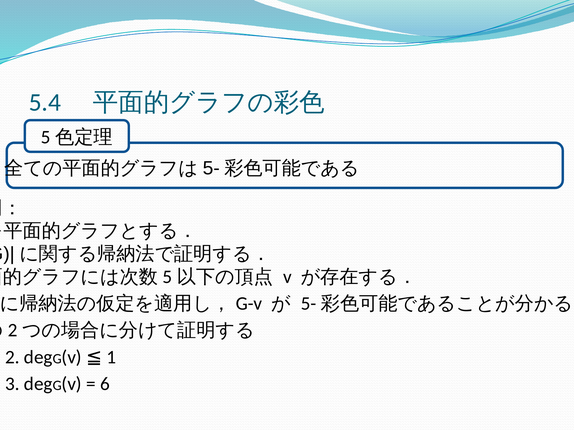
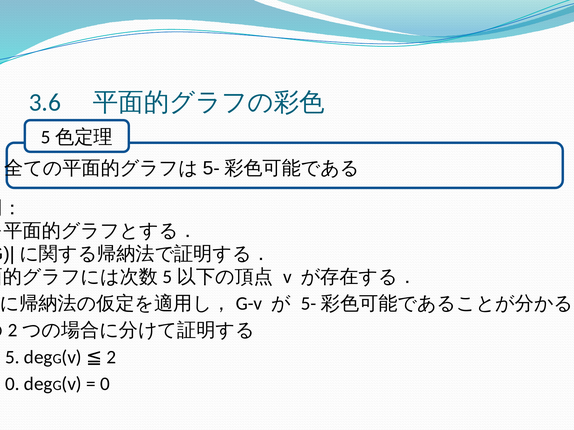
5.4: 5.4 -> 3.6
2: 2 -> 5
1: 1 -> 2
3 at (12, 384): 3 -> 0
6 at (105, 384): 6 -> 0
